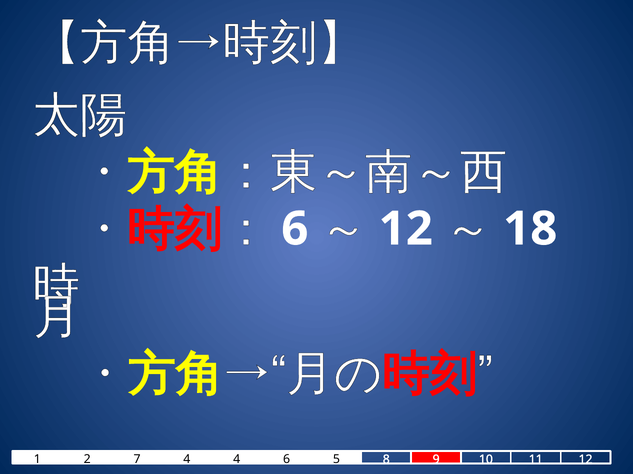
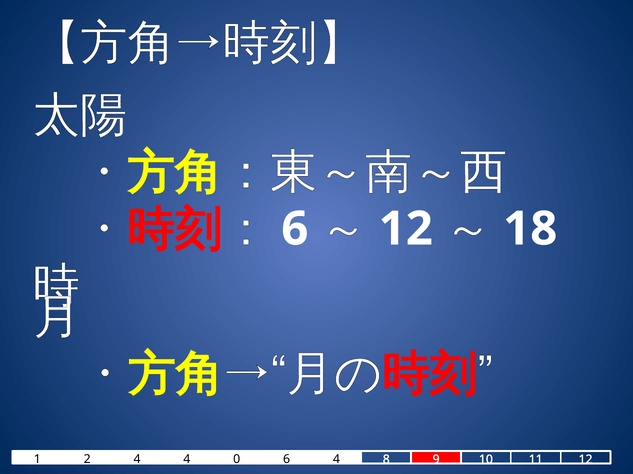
2 7: 7 -> 4
4 4: 4 -> 0
6 5: 5 -> 4
